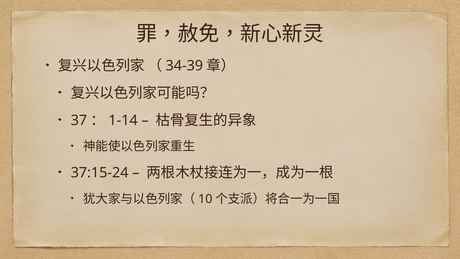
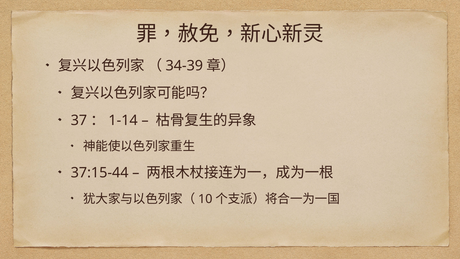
37:15-24: 37:15-24 -> 37:15-44
